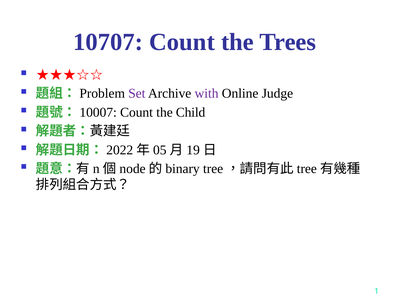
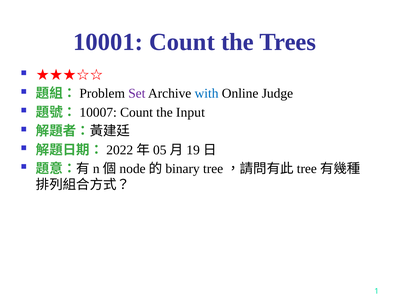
10707: 10707 -> 10001
with colour: purple -> blue
Child: Child -> Input
